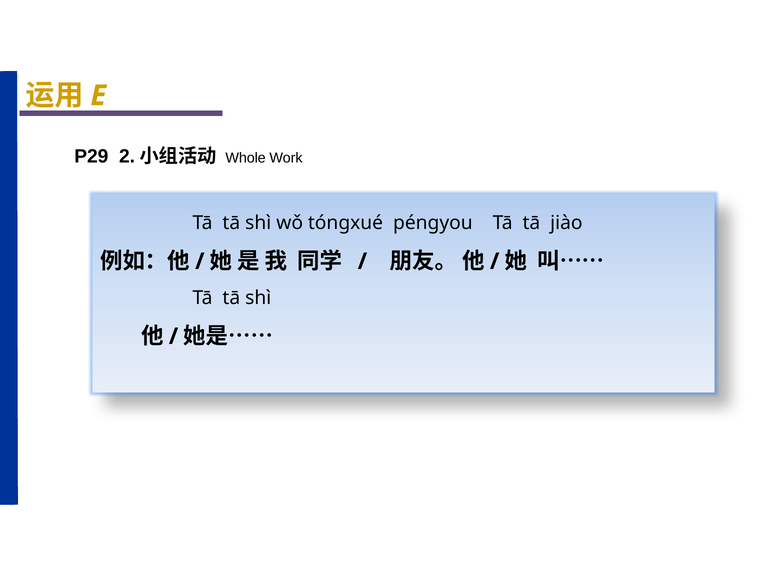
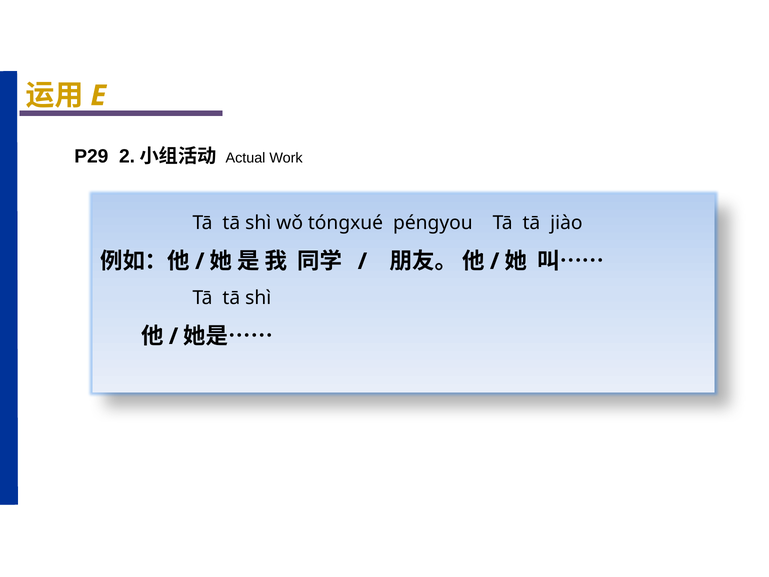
Whole: Whole -> Actual
